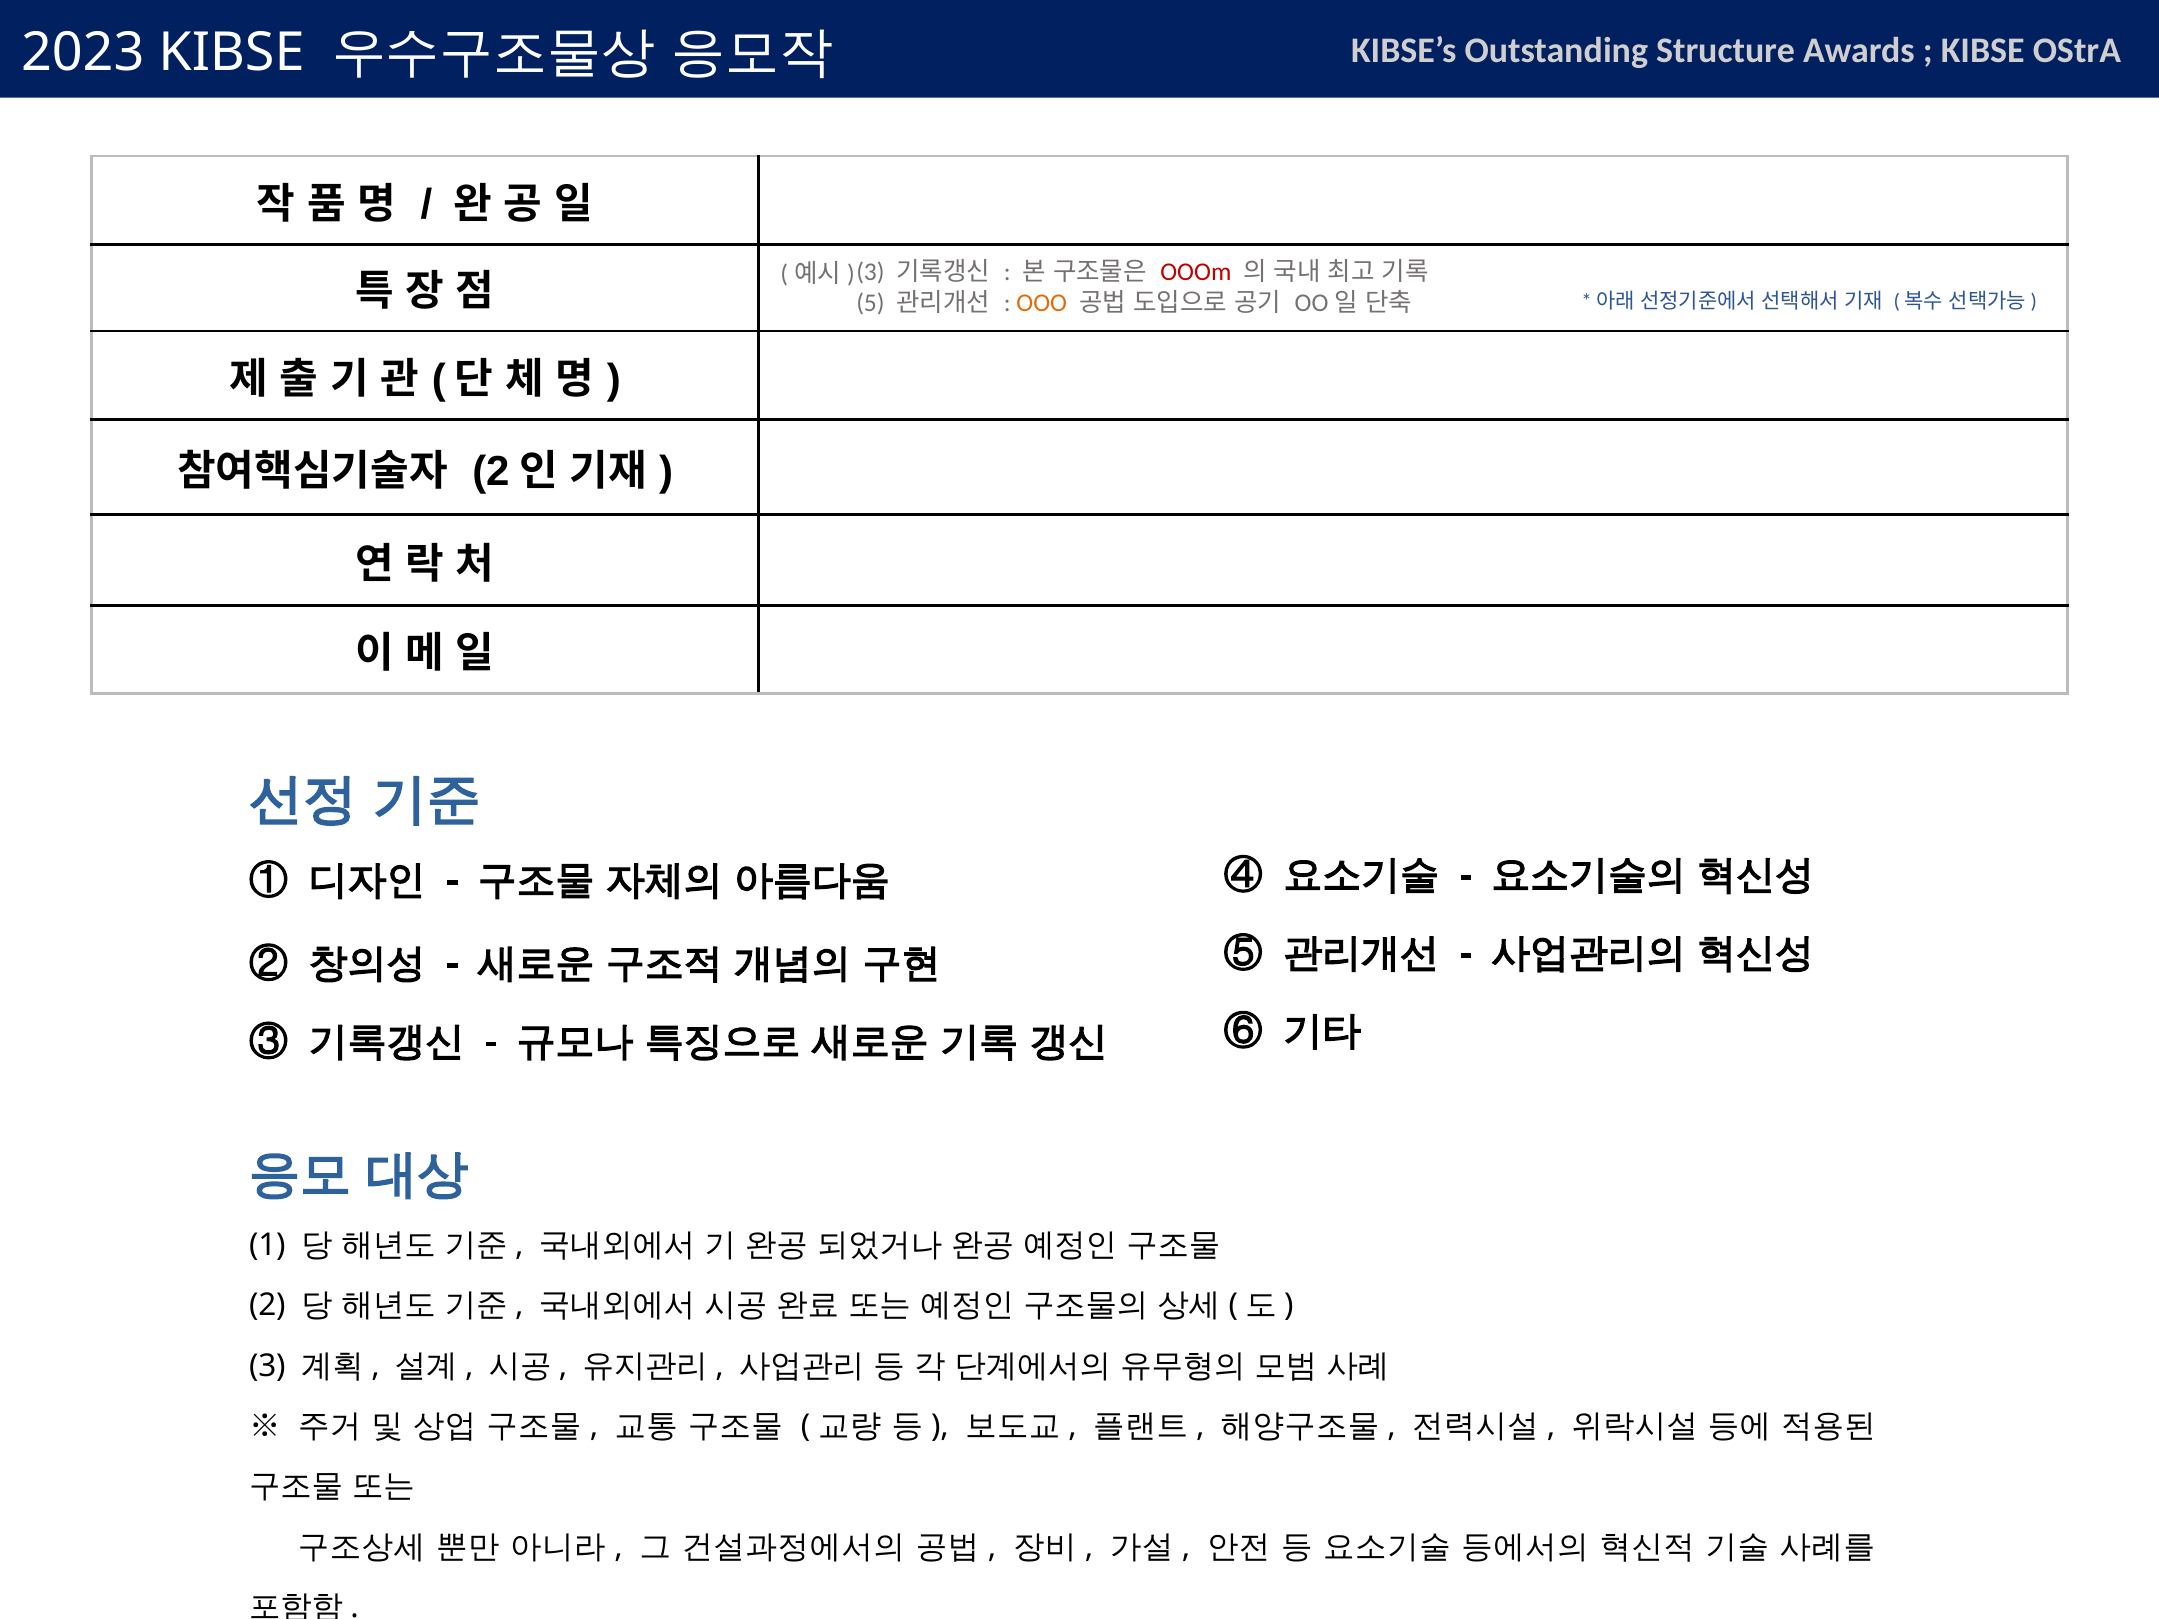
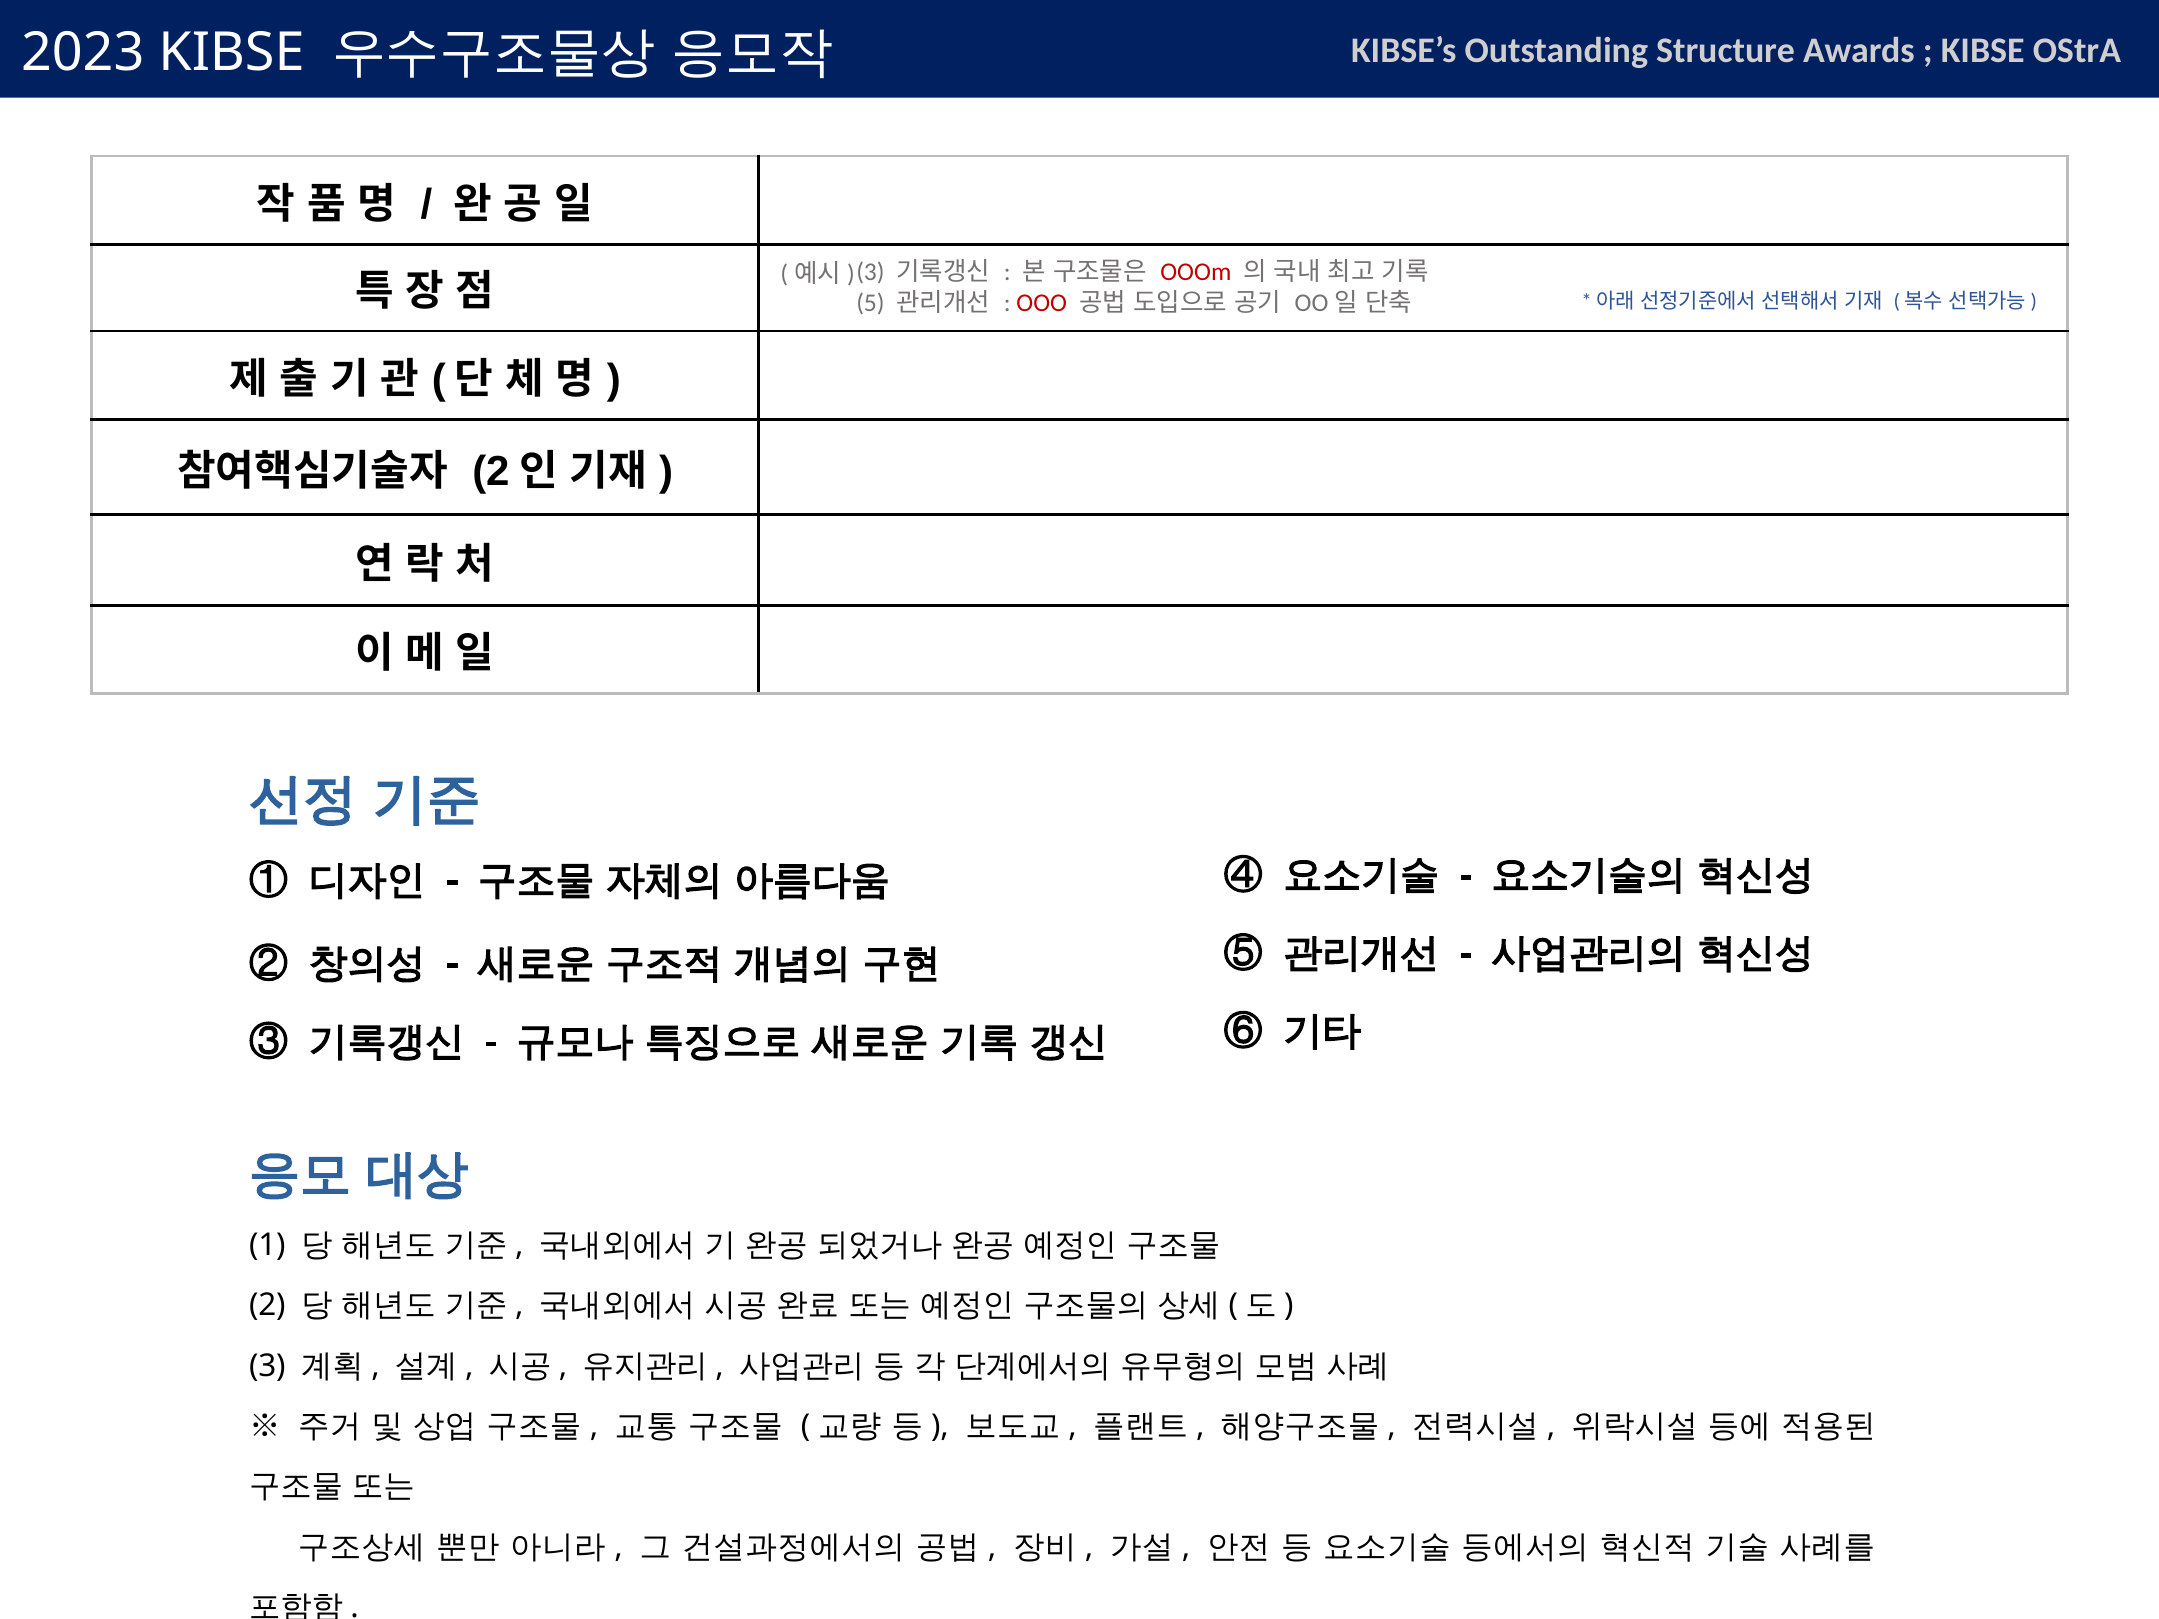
OOO colour: orange -> red
